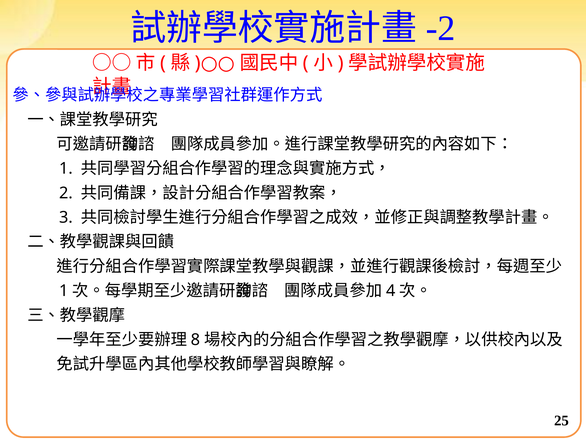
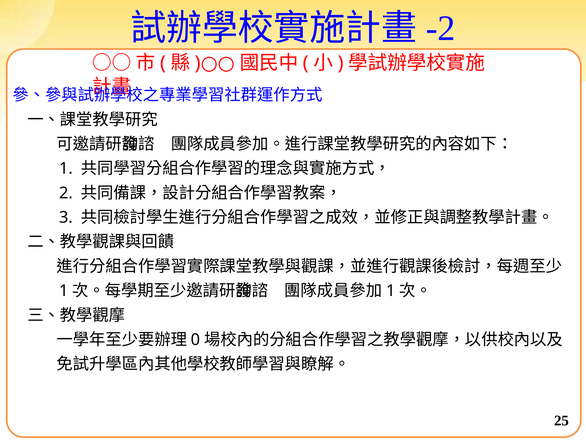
4 at (391, 291): 4 -> 1
8: 8 -> 0
